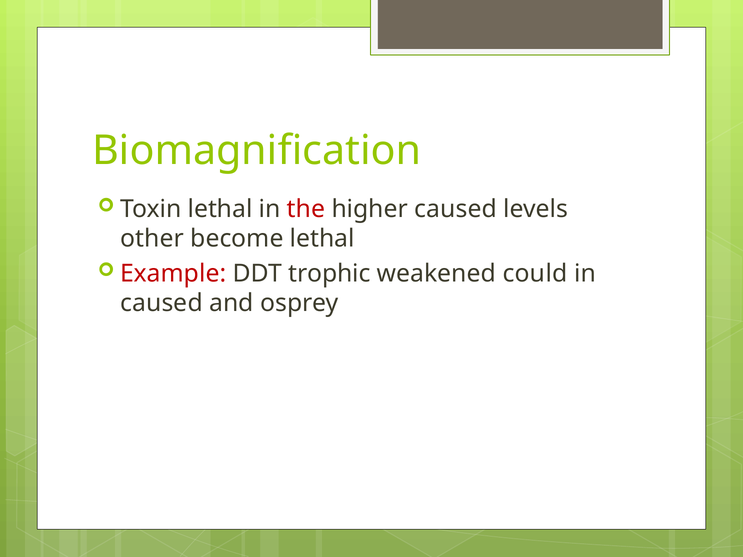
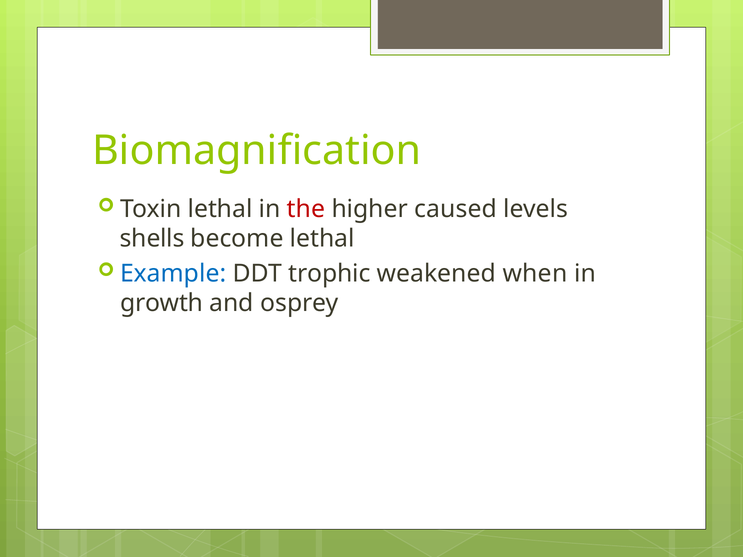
other: other -> shells
Example colour: red -> blue
could: could -> when
caused at (161, 303): caused -> growth
